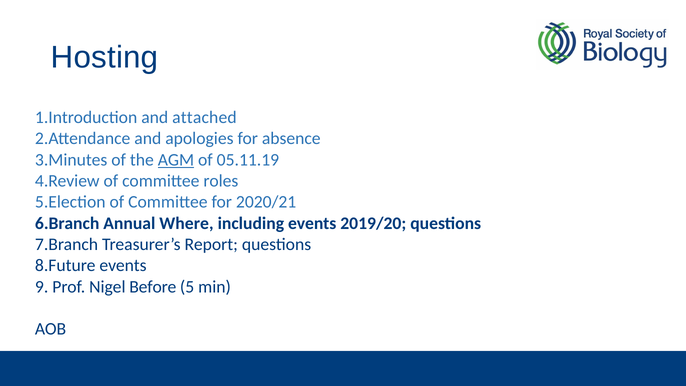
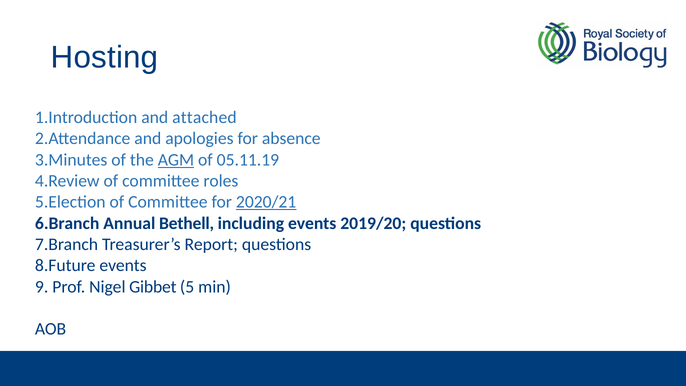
2020/21 underline: none -> present
Where: Where -> Bethell
Before: Before -> Gibbet
